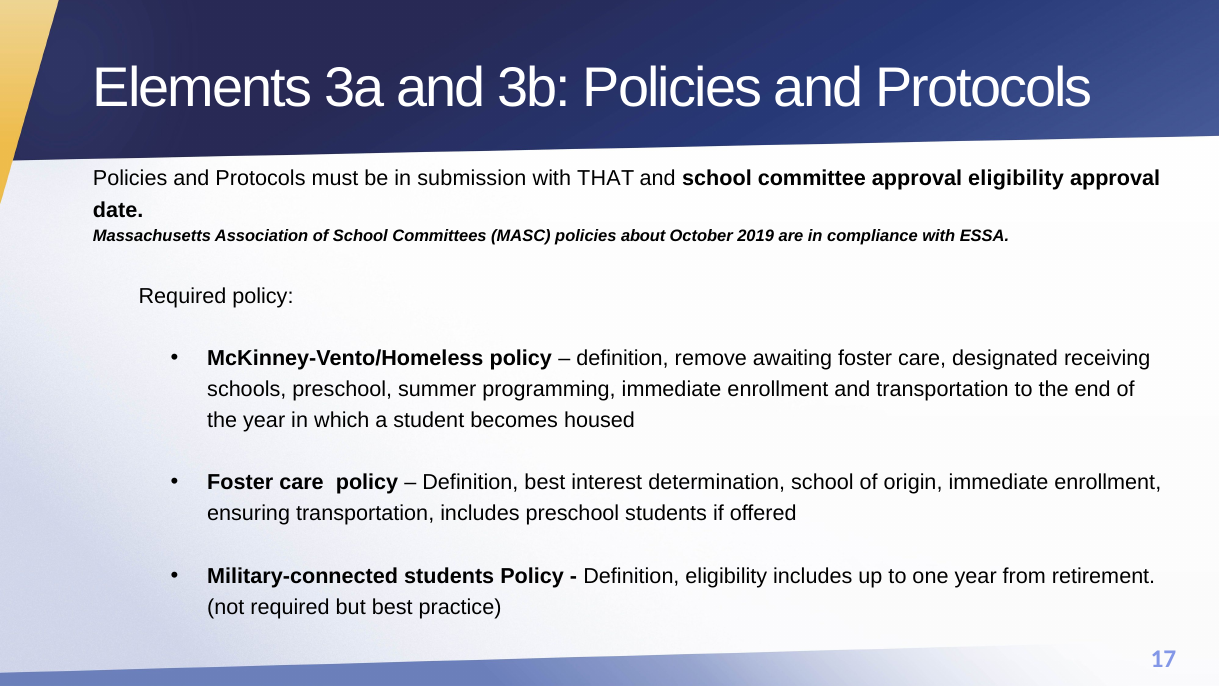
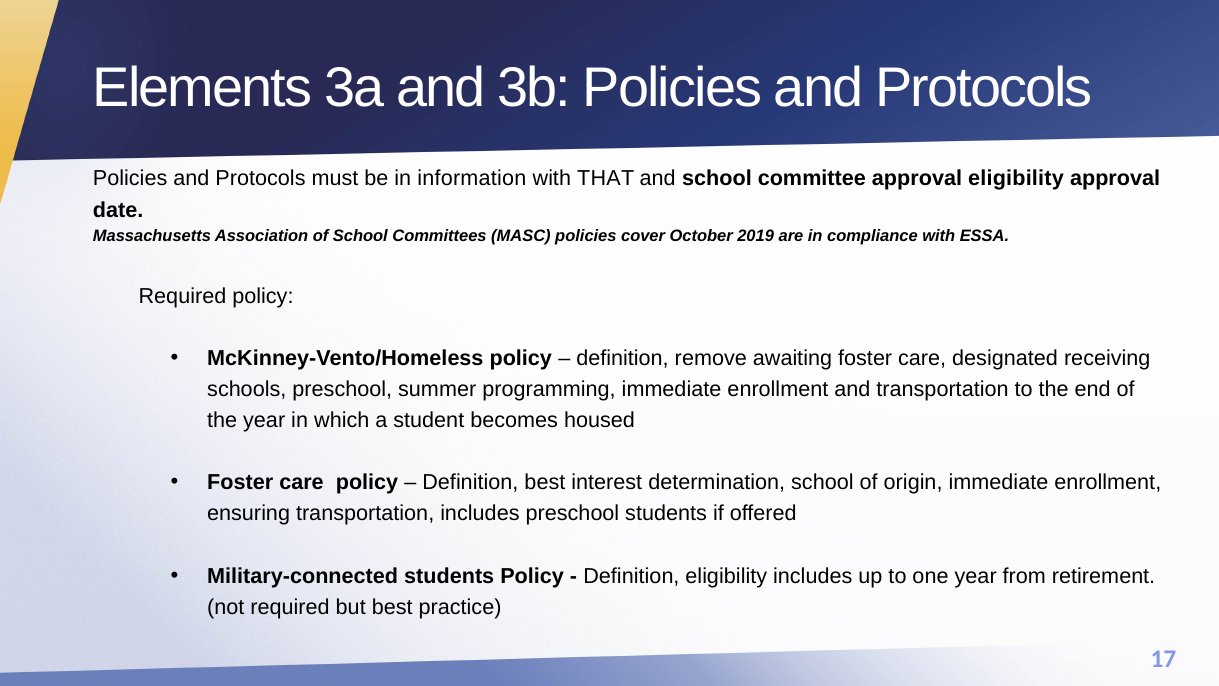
submission: submission -> information
about: about -> cover
